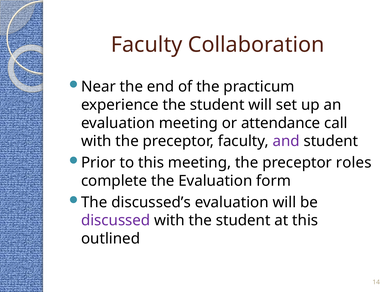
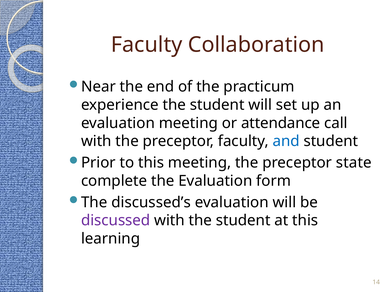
and colour: purple -> blue
roles: roles -> state
outlined: outlined -> learning
